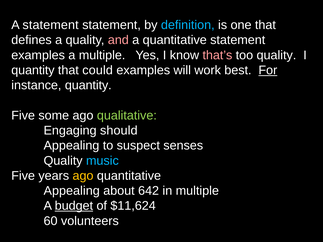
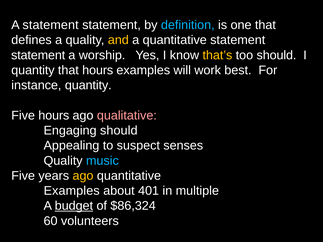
and colour: pink -> yellow
examples at (38, 55): examples -> statement
a multiple: multiple -> worship
that’s colour: pink -> yellow
too quality: quality -> should
that could: could -> hours
For underline: present -> none
Five some: some -> hours
qualitative colour: light green -> pink
Appealing at (72, 191): Appealing -> Examples
642: 642 -> 401
$11,624: $11,624 -> $86,324
